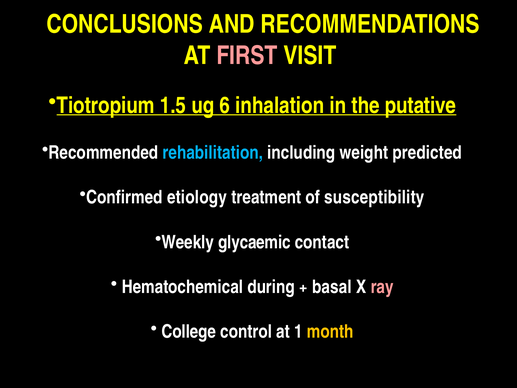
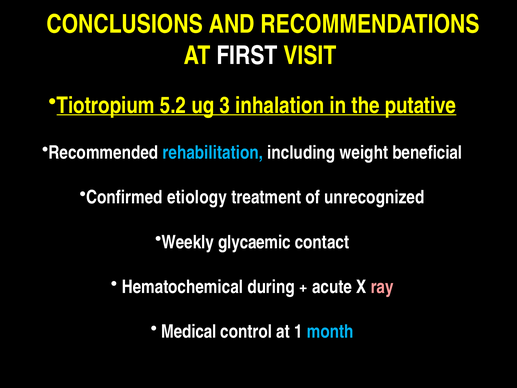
FIRST colour: pink -> white
1.5: 1.5 -> 5.2
6: 6 -> 3
predicted: predicted -> beneficial
susceptibility: susceptibility -> unrecognized
basal: basal -> acute
College: College -> Medical
month colour: yellow -> light blue
